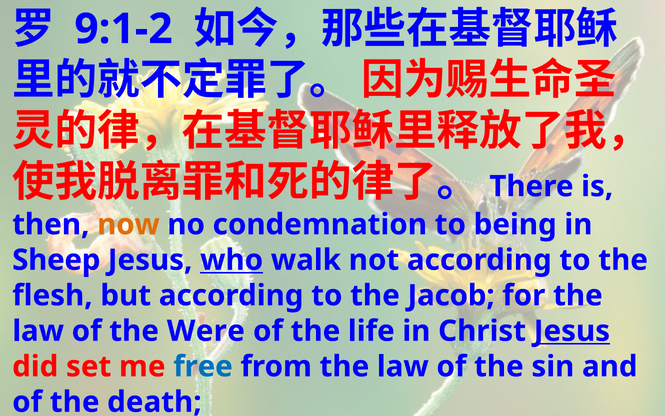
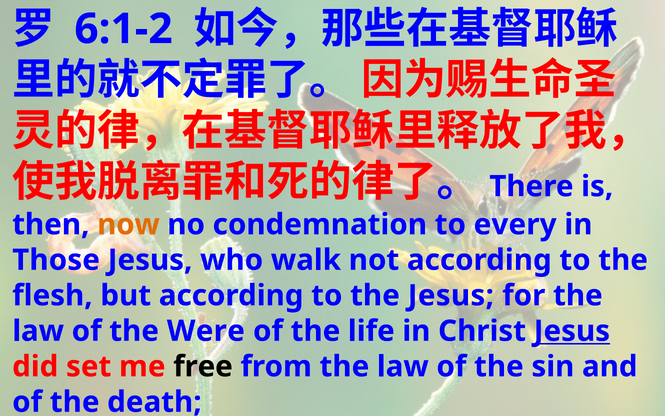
9:1-2: 9:1-2 -> 6:1-2
being: being -> every
Sheep: Sheep -> Those
who underline: present -> none
the Jacob: Jacob -> Jesus
free colour: blue -> black
